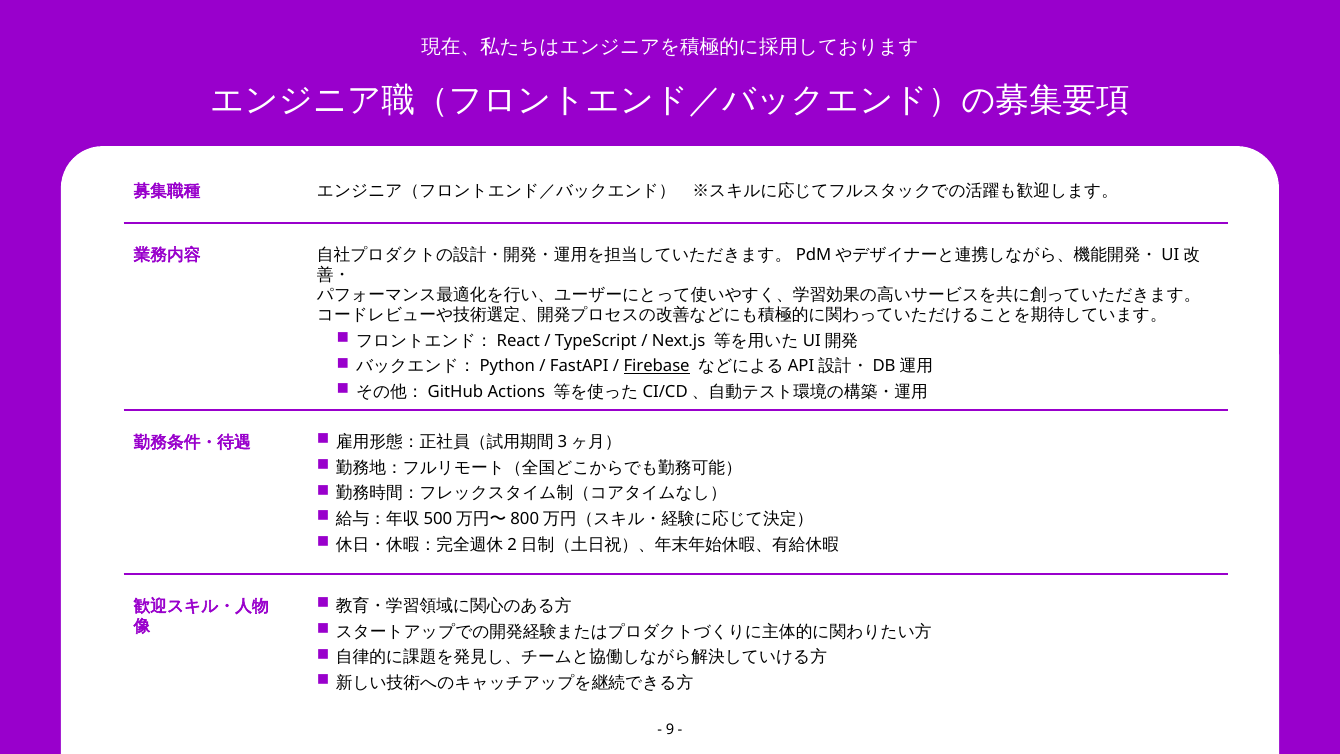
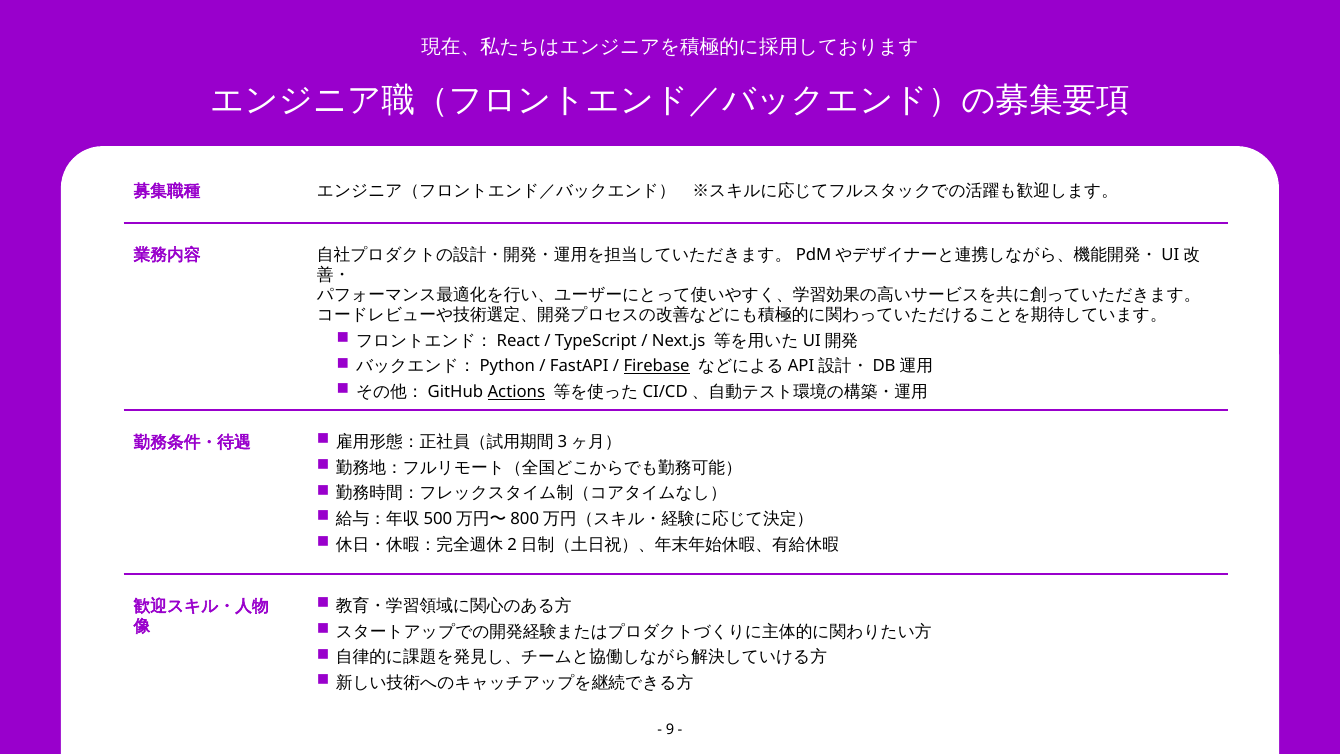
Actions underline: none -> present
